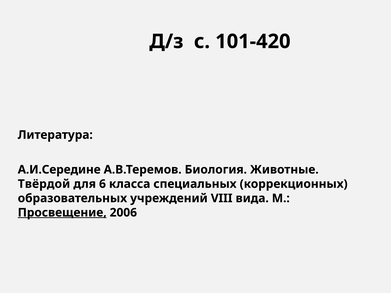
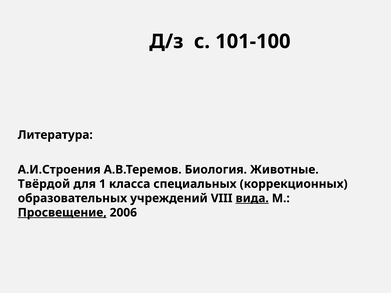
101-420: 101-420 -> 101-100
А.И.Середине: А.И.Середине -> А.И.Строения
6: 6 -> 1
вида underline: none -> present
